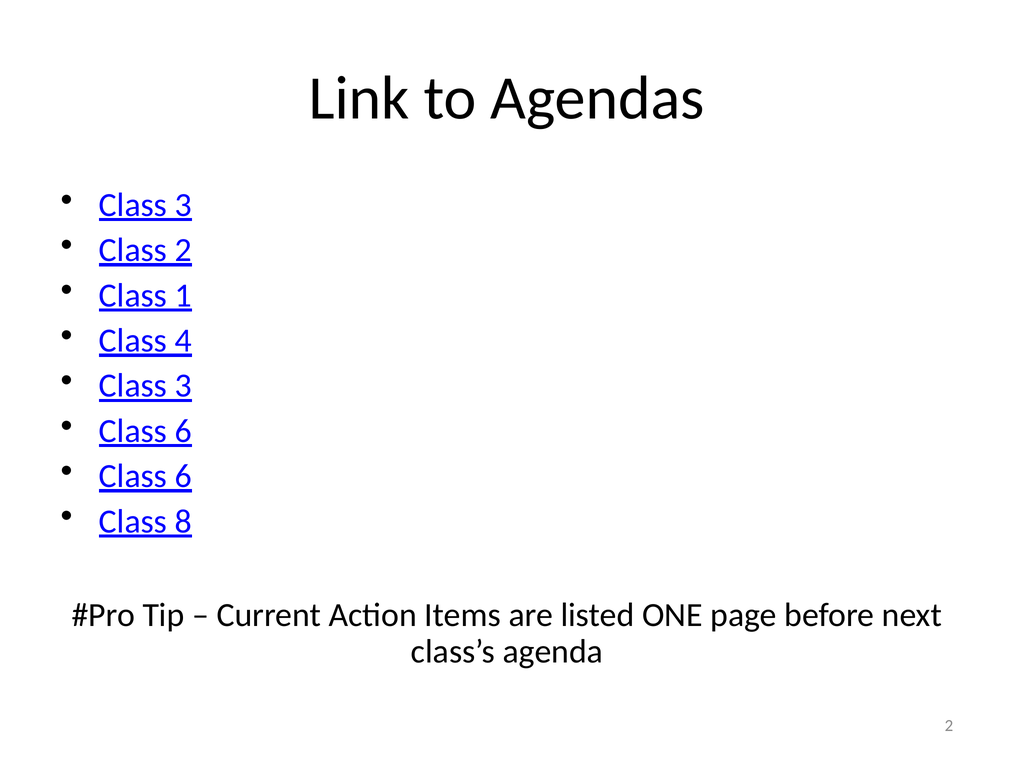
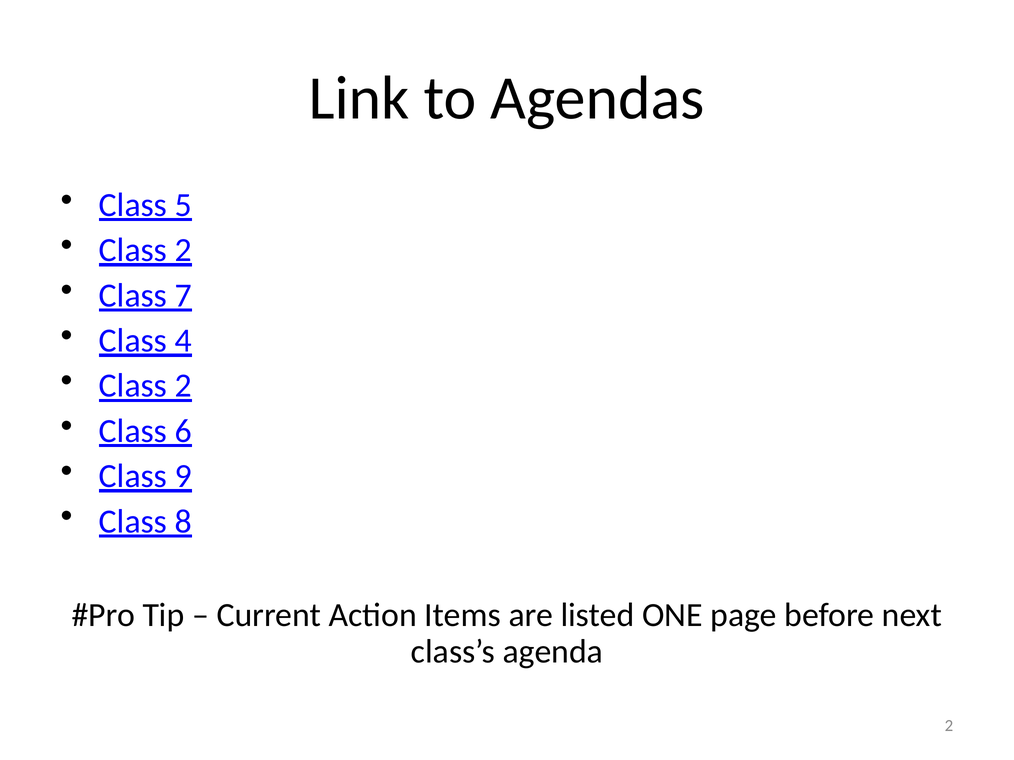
3 at (183, 205): 3 -> 5
1: 1 -> 7
3 at (183, 386): 3 -> 2
6 at (183, 477): 6 -> 9
